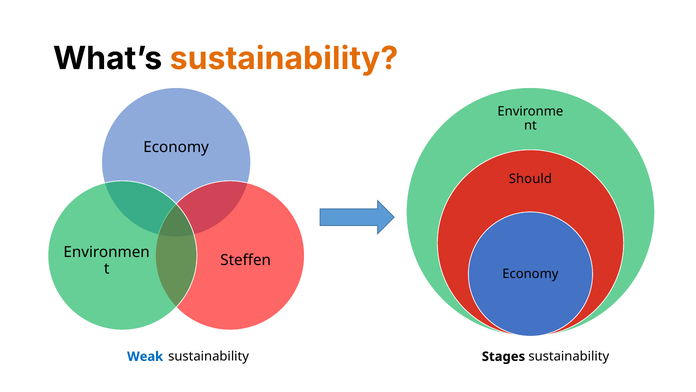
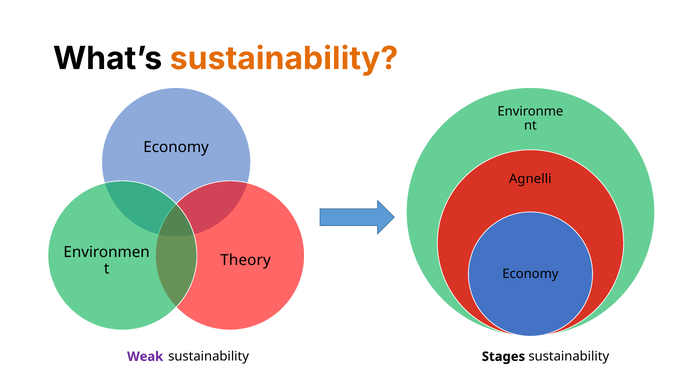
Should: Should -> Agnelli
Steffen: Steffen -> Theory
Weak colour: blue -> purple
